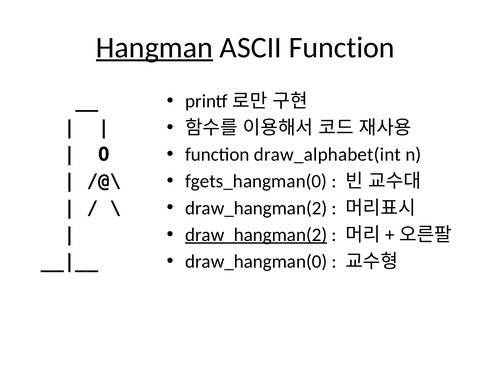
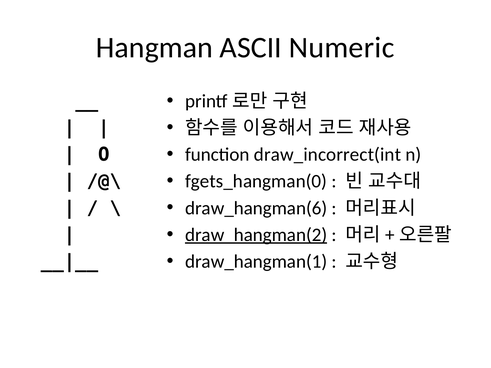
Hangman underline: present -> none
ASCII Function: Function -> Numeric
draw_alphabet(int: draw_alphabet(int -> draw_incorrect(int
draw_hangman(2 at (256, 208): draw_hangman(2 -> draw_hangman(6
draw_hangman(0: draw_hangman(0 -> draw_hangman(1
